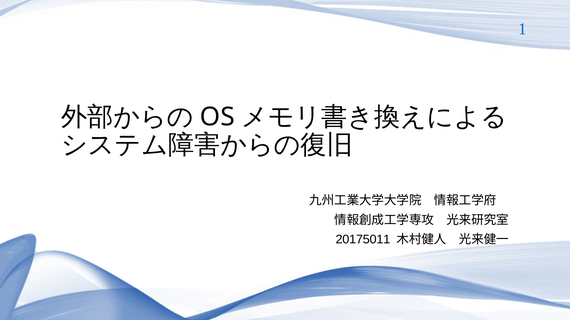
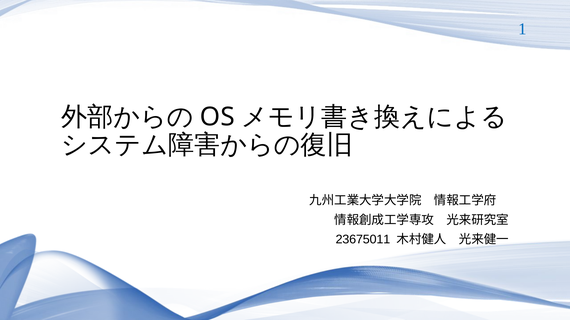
20175011: 20175011 -> 23675011
